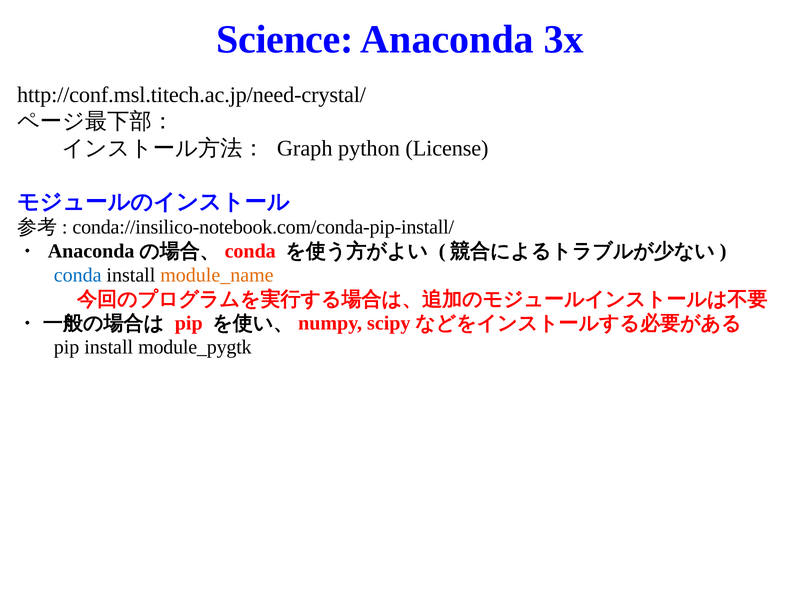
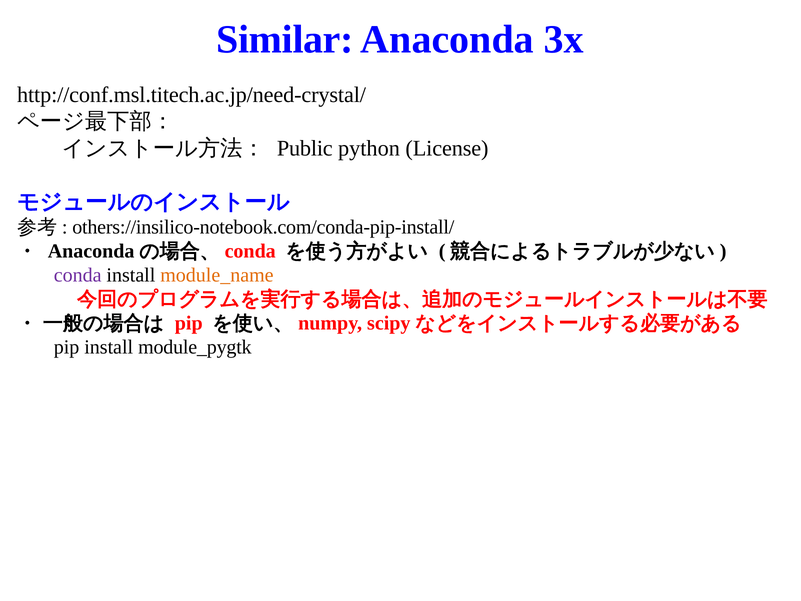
Science: Science -> Similar
Graph: Graph -> Public
conda://insilico-notebook.com/conda-pip-install/: conda://insilico-notebook.com/conda-pip-install/ -> others://insilico-notebook.com/conda-pip-install/
conda colour: blue -> purple
